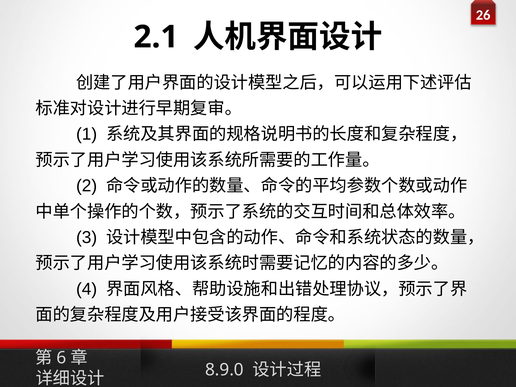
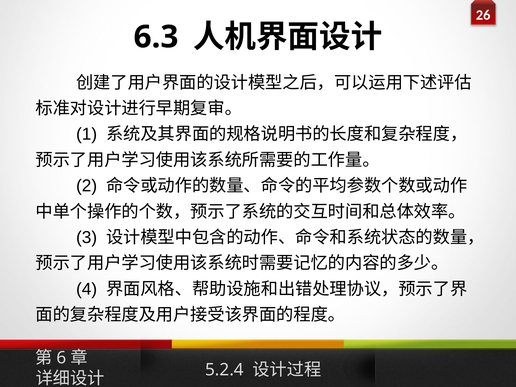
2.1: 2.1 -> 6.3
8.9.0: 8.9.0 -> 5.2.4
